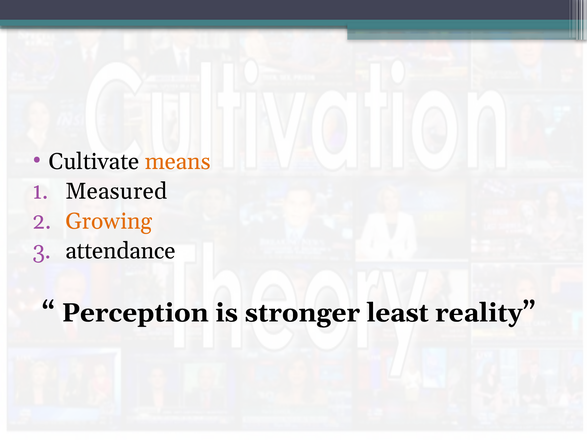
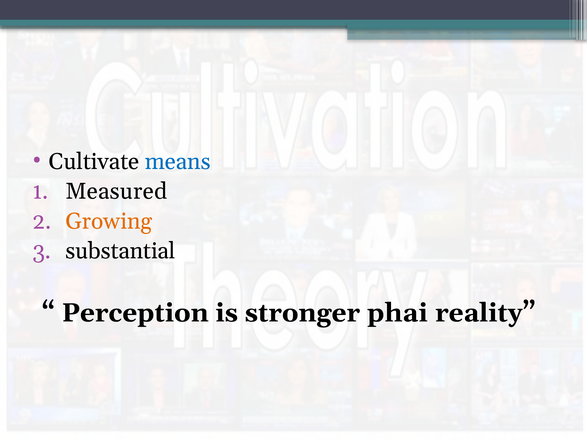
means colour: orange -> blue
attendance: attendance -> substantial
least: least -> phai
